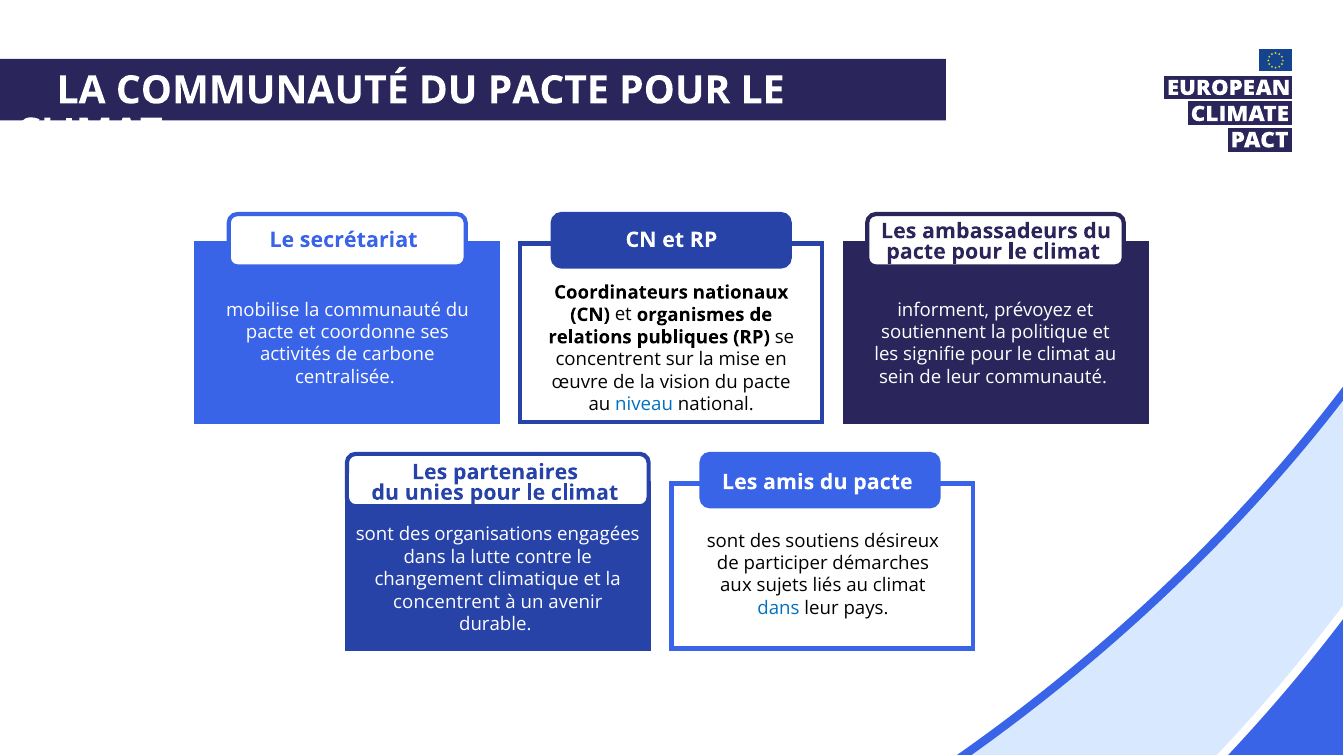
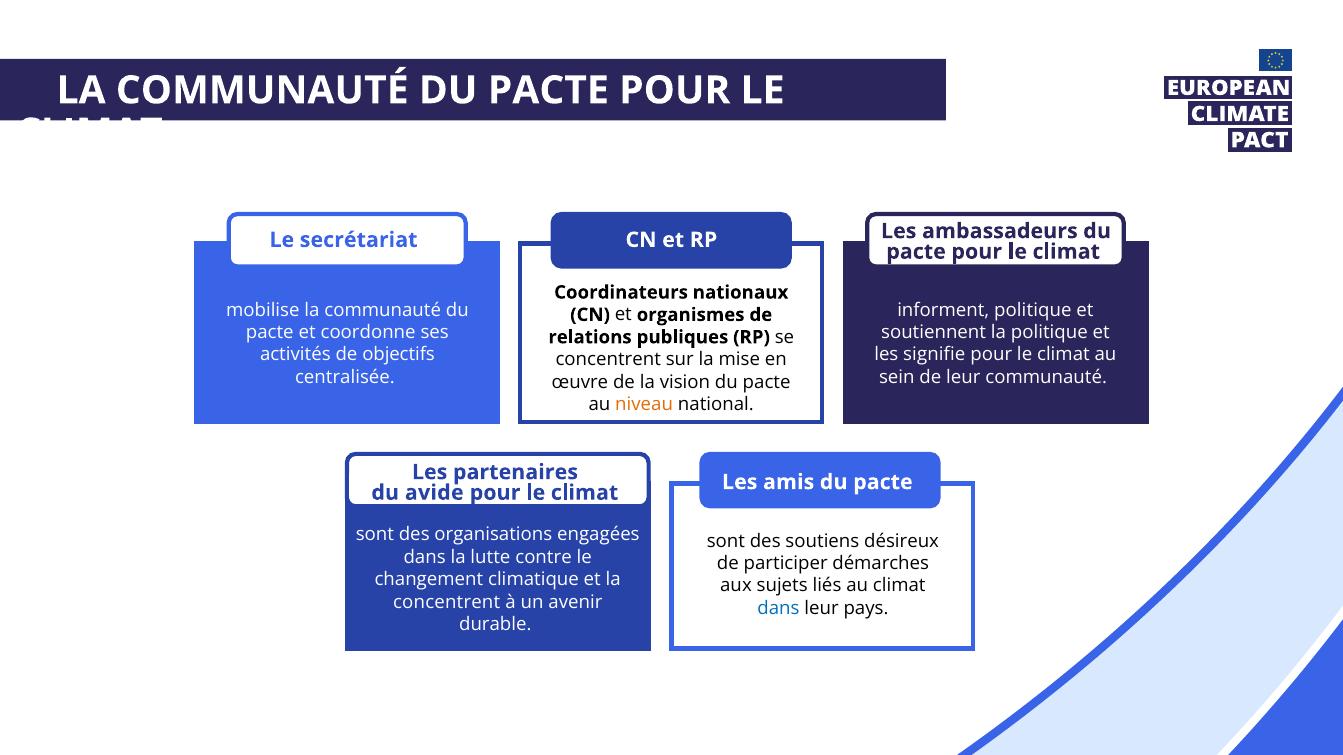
informent prévoyez: prévoyez -> politique
carbone: carbone -> objectifs
niveau colour: blue -> orange
unies: unies -> avide
